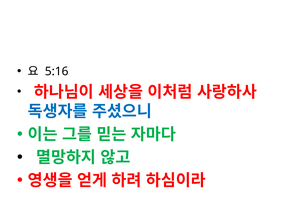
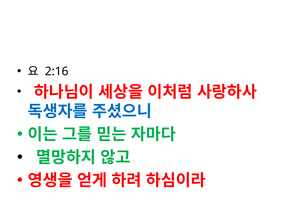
5:16: 5:16 -> 2:16
